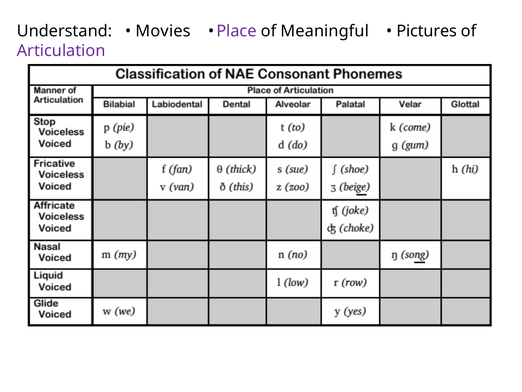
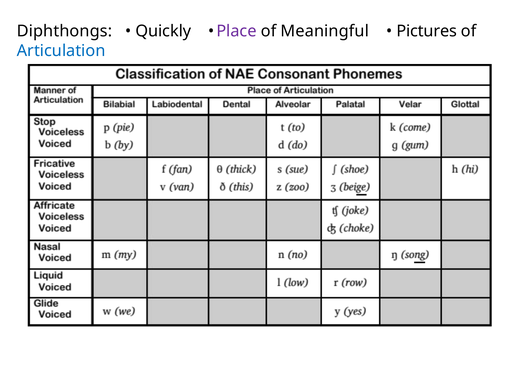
Understand: Understand -> Diphthongs
Movies: Movies -> Quickly
Articulation colour: purple -> blue
